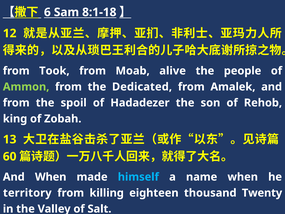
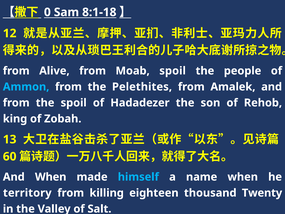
6: 6 -> 0
Took: Took -> Alive
Moab alive: alive -> spoil
Ammon colour: light green -> light blue
Dedicated: Dedicated -> Pelethites
